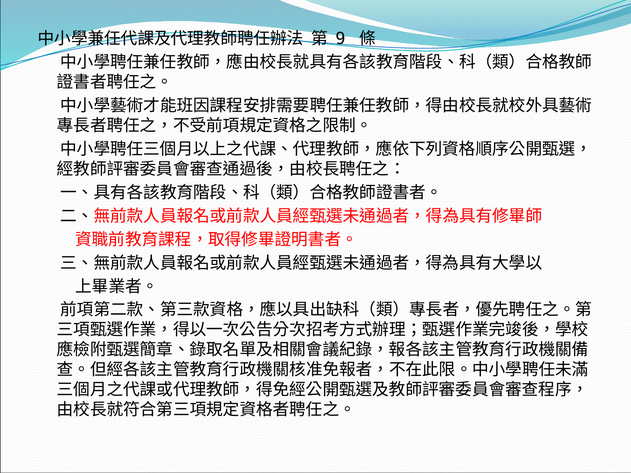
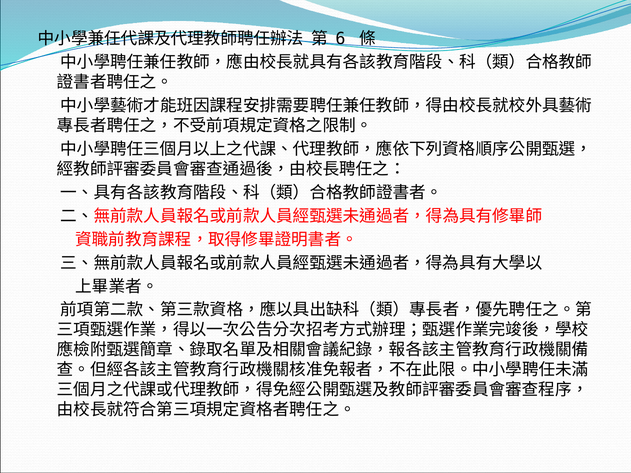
9: 9 -> 6
